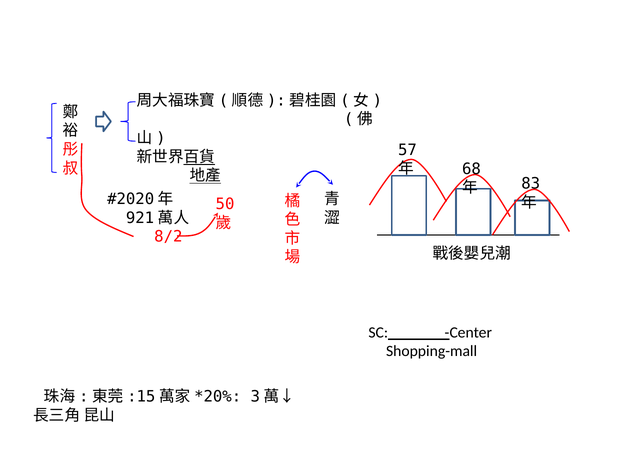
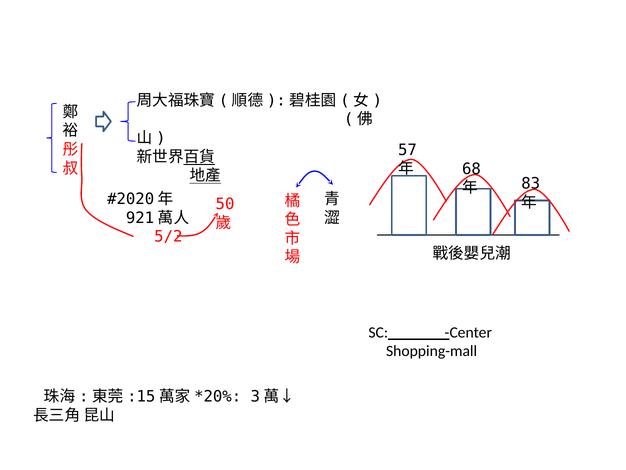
8/2: 8/2 -> 5/2
